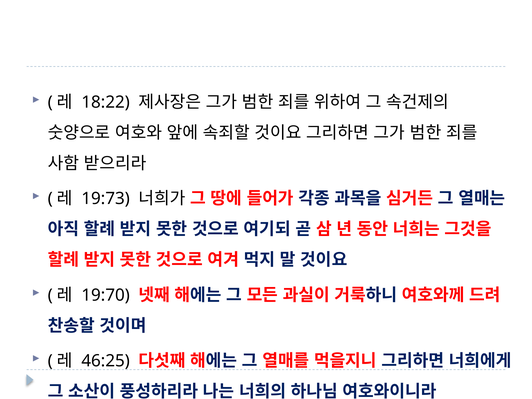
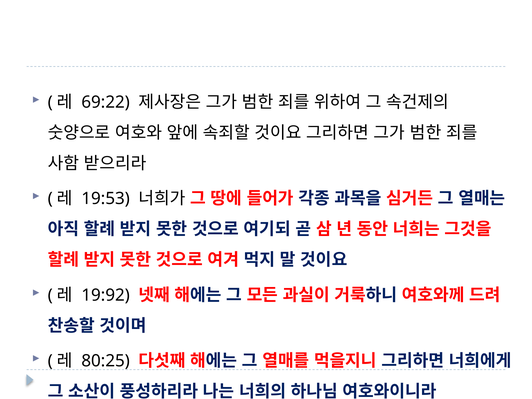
18:22: 18:22 -> 69:22
19:73: 19:73 -> 19:53
19:70: 19:70 -> 19:92
46:25: 46:25 -> 80:25
